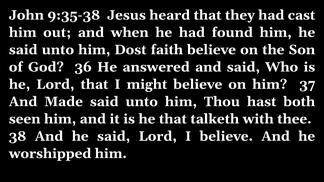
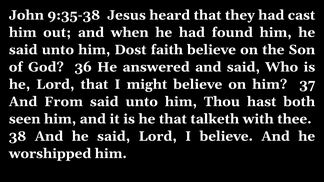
Made: Made -> From
